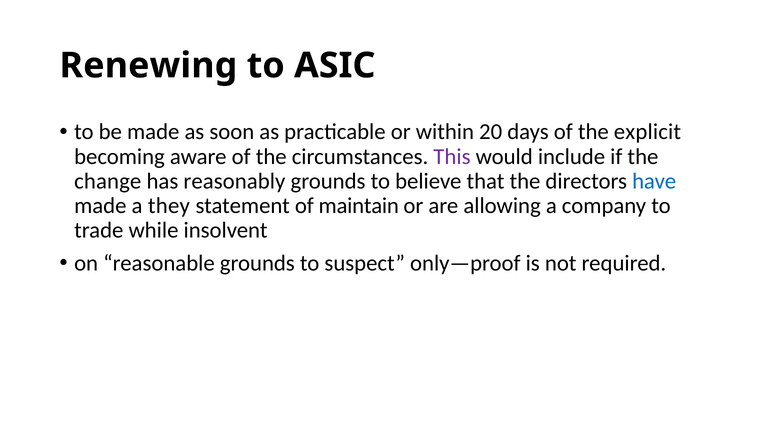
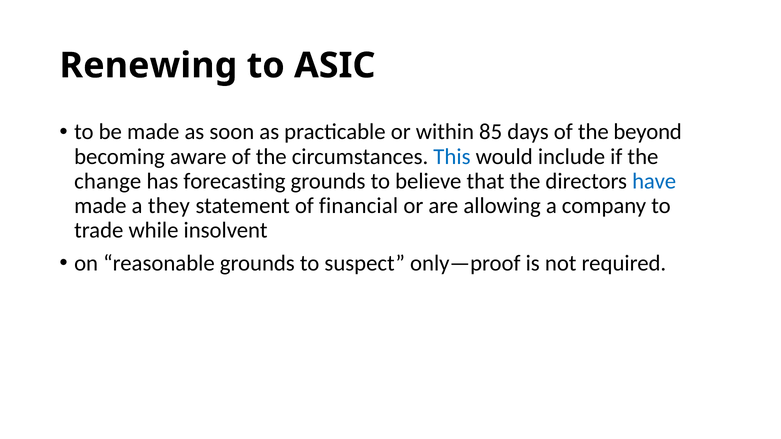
20: 20 -> 85
explicit: explicit -> beyond
This colour: purple -> blue
reasonably: reasonably -> forecasting
maintain: maintain -> financial
